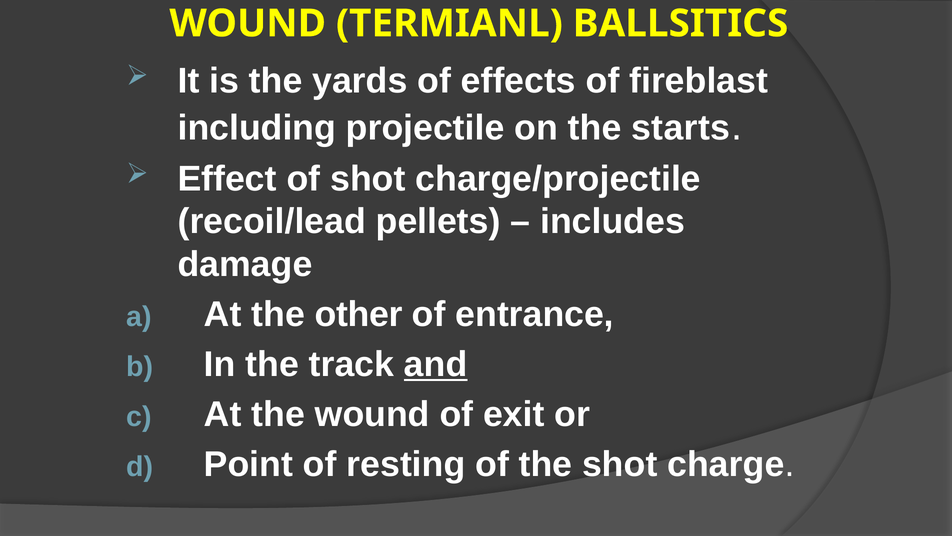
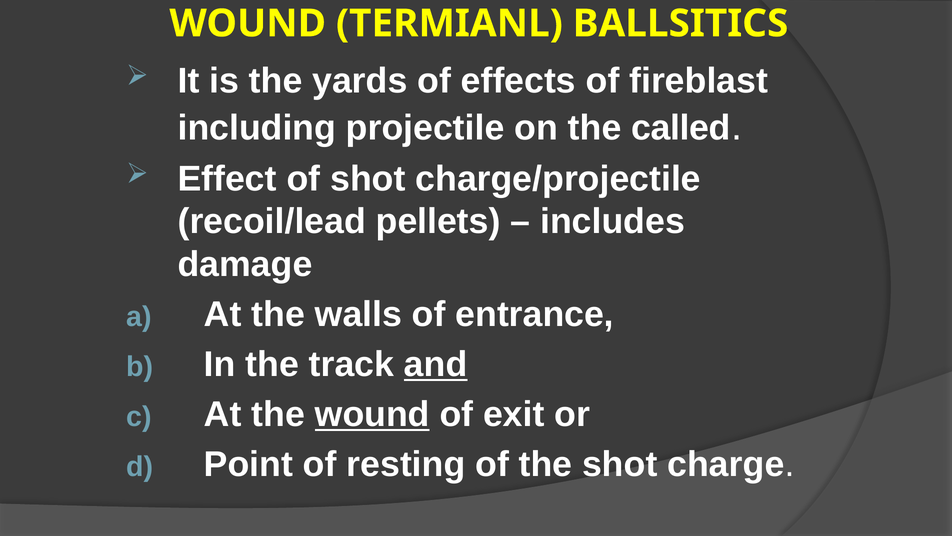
starts: starts -> called
other: other -> walls
wound at (372, 414) underline: none -> present
